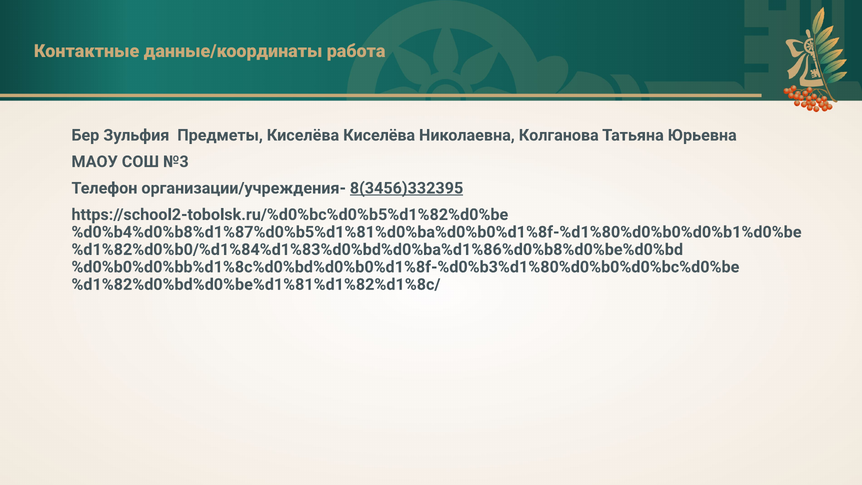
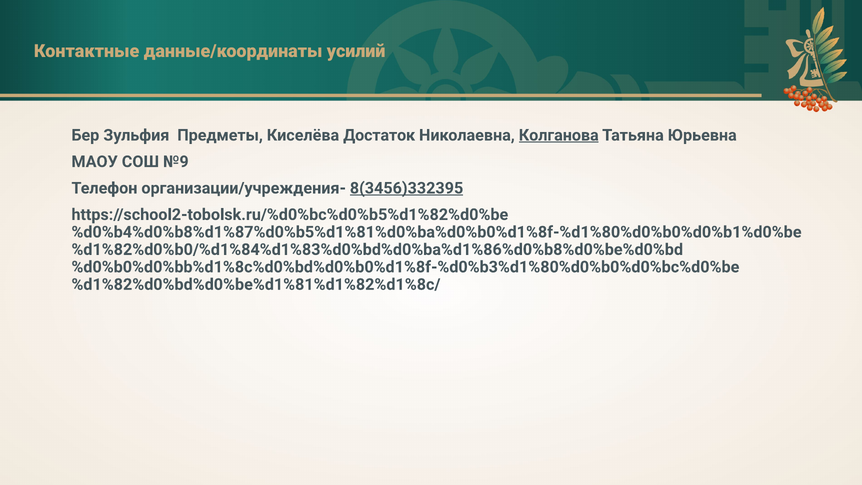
работа: работа -> усилий
Киселёва Киселёва: Киселёва -> Достаток
Колганова underline: none -> present
№3: №3 -> №9
